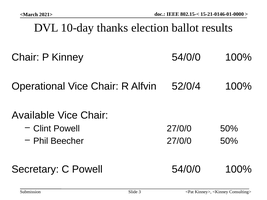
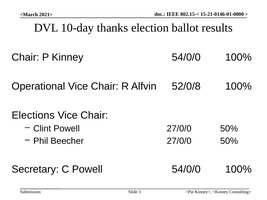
52/0/4: 52/0/4 -> 52/0/8
Available: Available -> Elections
